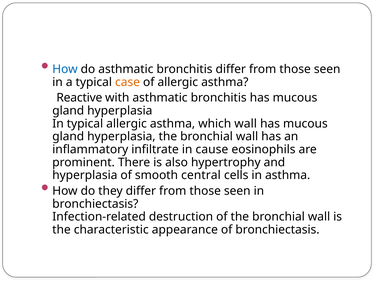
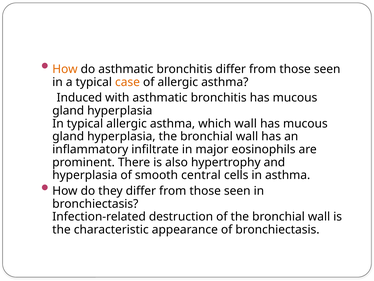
How at (65, 69) colour: blue -> orange
Reactive: Reactive -> Induced
cause: cause -> major
